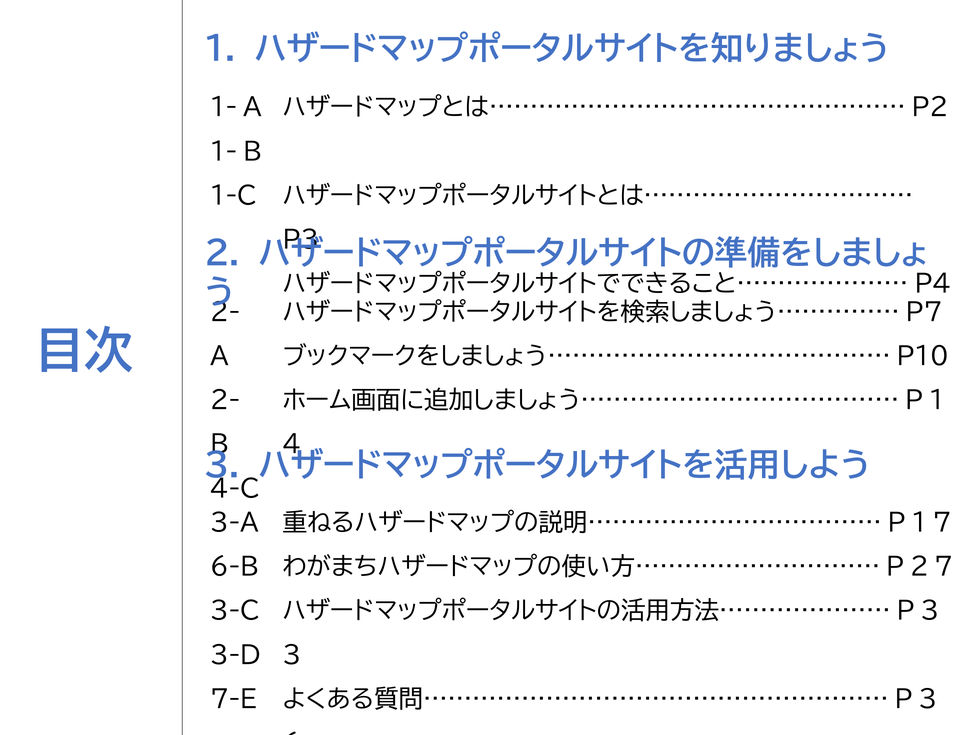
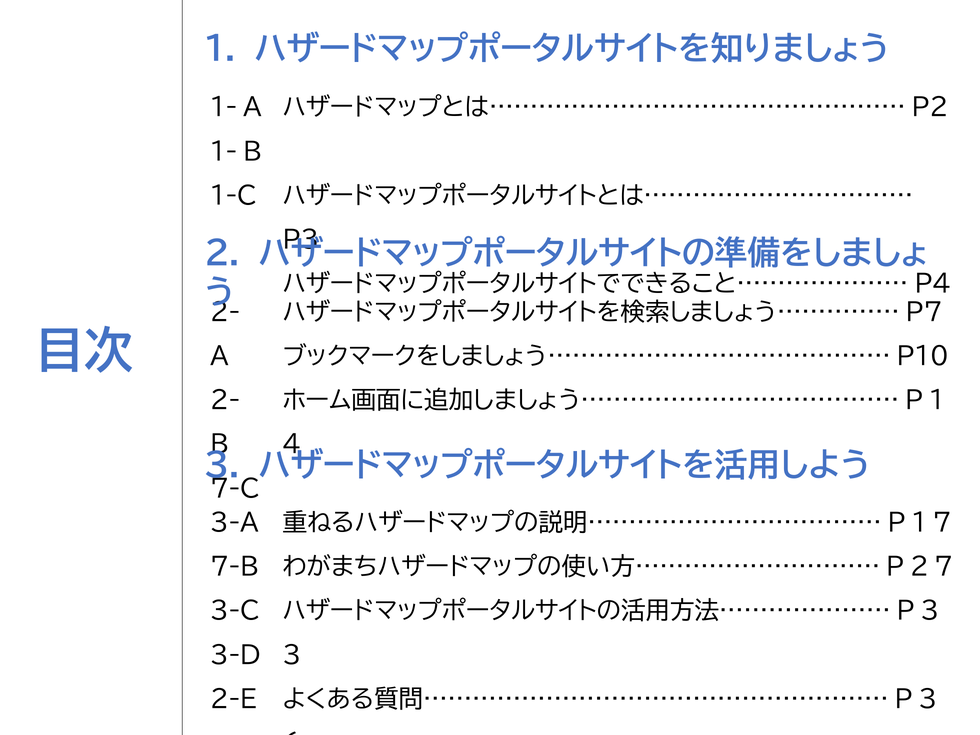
4-C: 4-C -> 7-C
6-B: 6-B -> 7-B
7-E: 7-E -> 2-E
